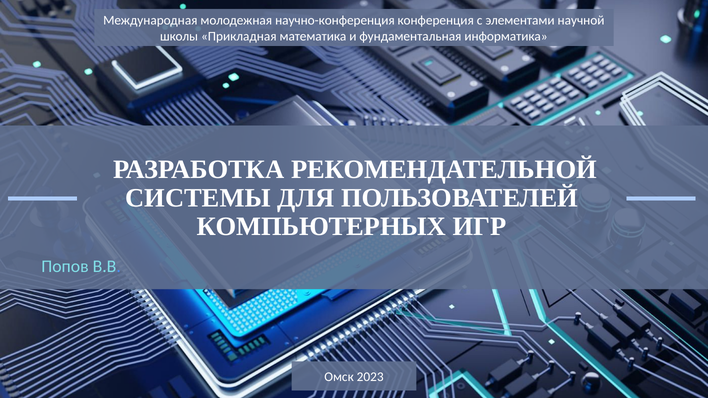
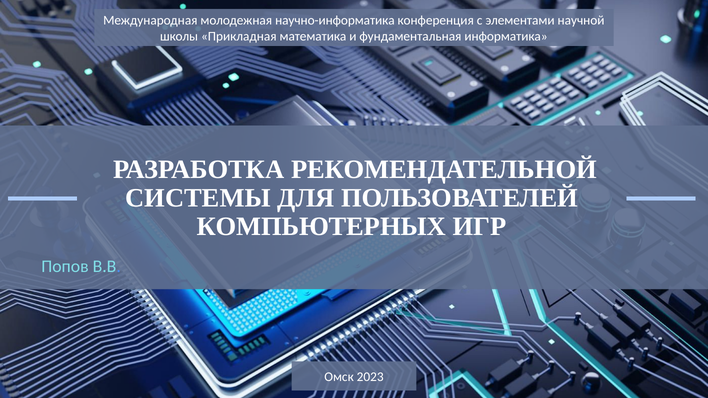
научно-конференция: научно-конференция -> научно-информатика
